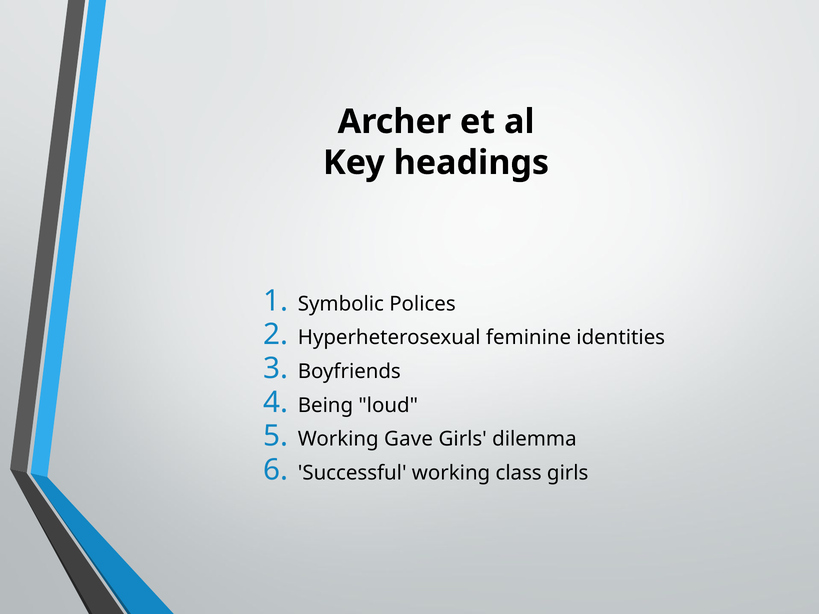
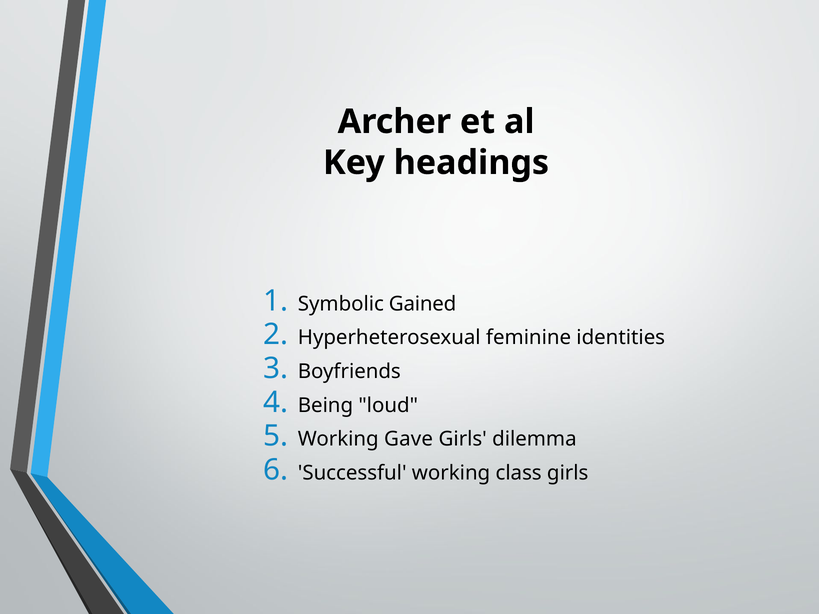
Polices: Polices -> Gained
